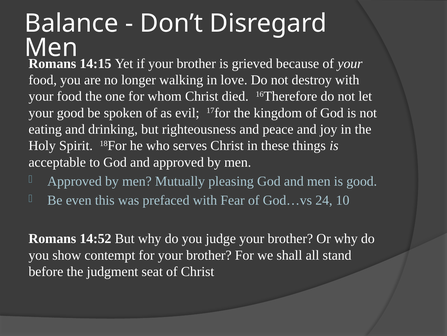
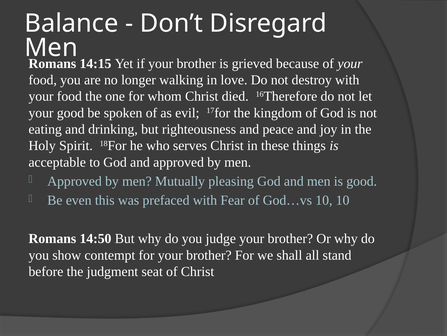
God…vs 24: 24 -> 10
14:52: 14:52 -> 14:50
